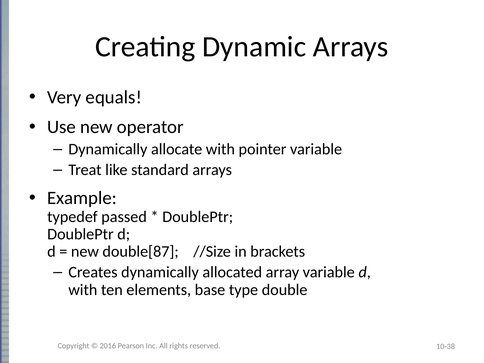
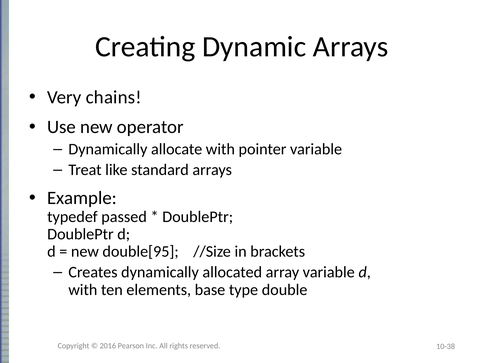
equals: equals -> chains
double[87: double[87 -> double[95
